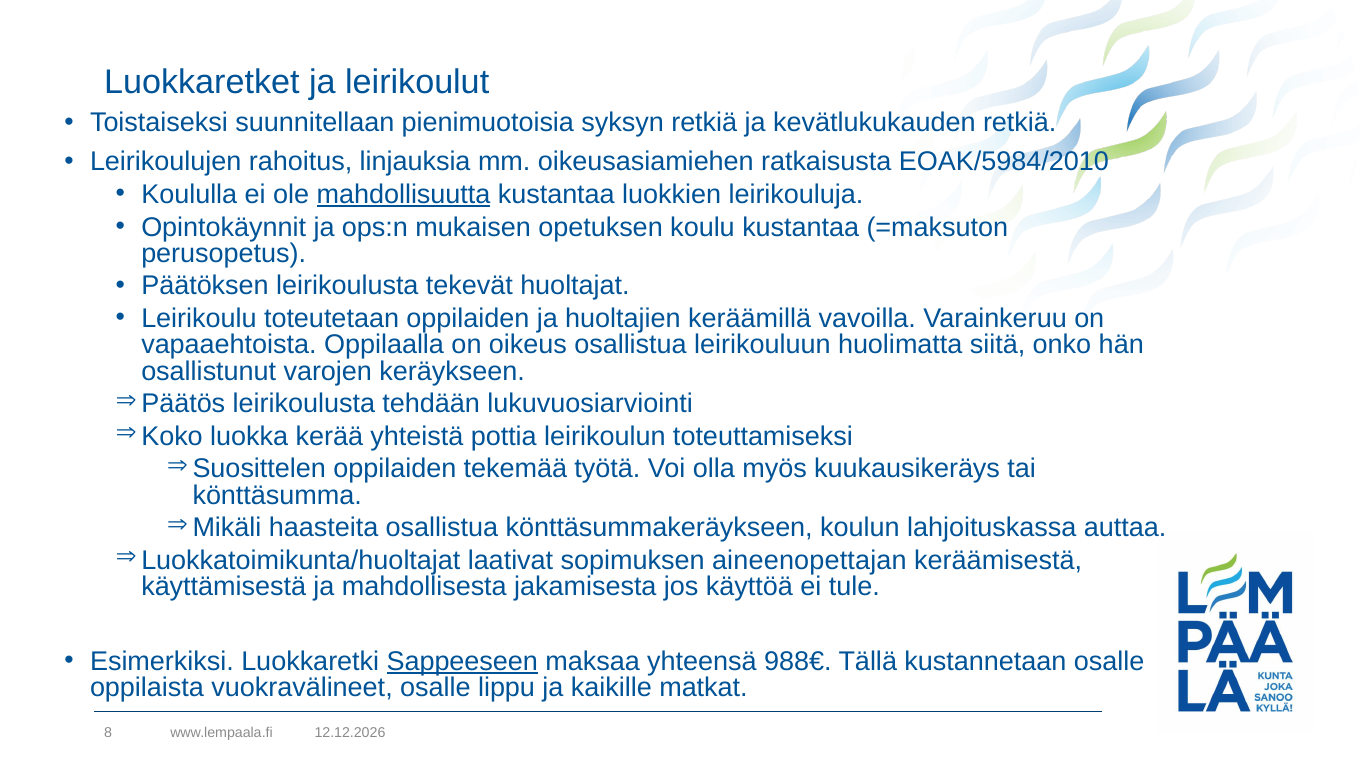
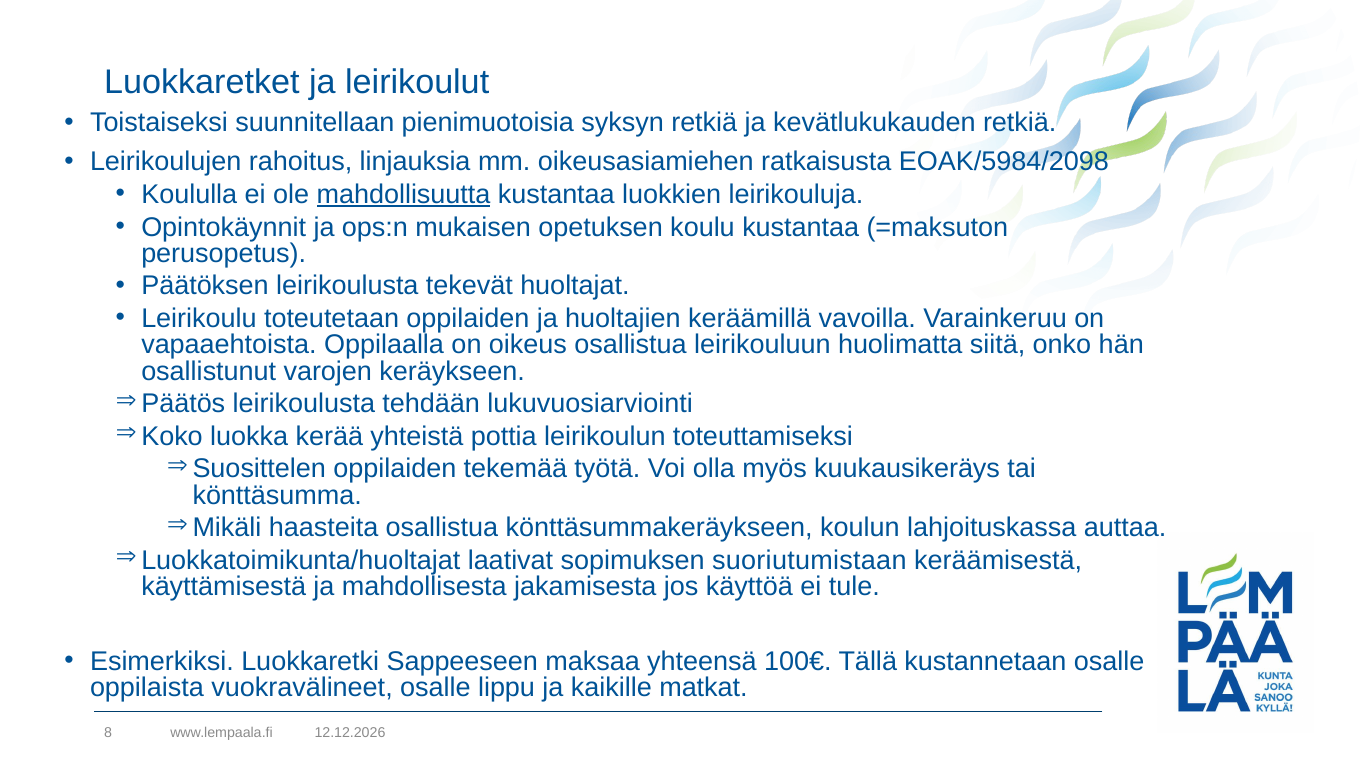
EOAK/5984/2010: EOAK/5984/2010 -> EOAK/5984/2098
aineenopettajan: aineenopettajan -> suoriutumistaan
Sappeeseen underline: present -> none
988€: 988€ -> 100€
